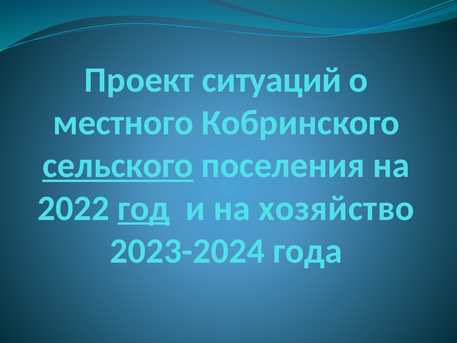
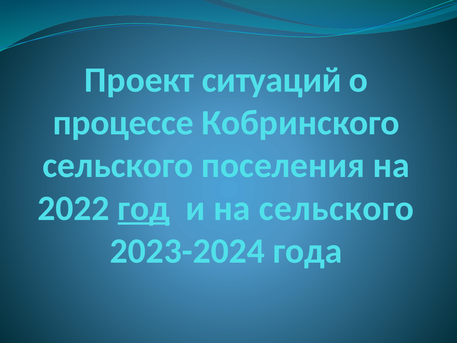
местного: местного -> процессе
сельского at (118, 165) underline: present -> none
на хозяйство: хозяйство -> сельского
